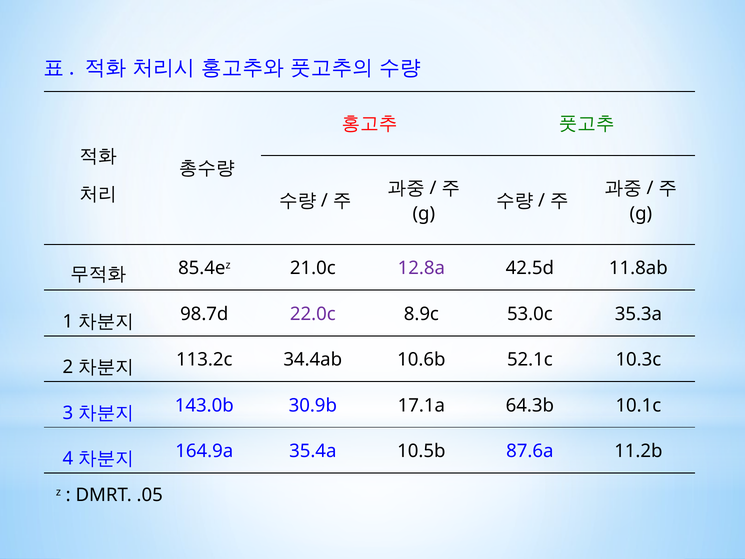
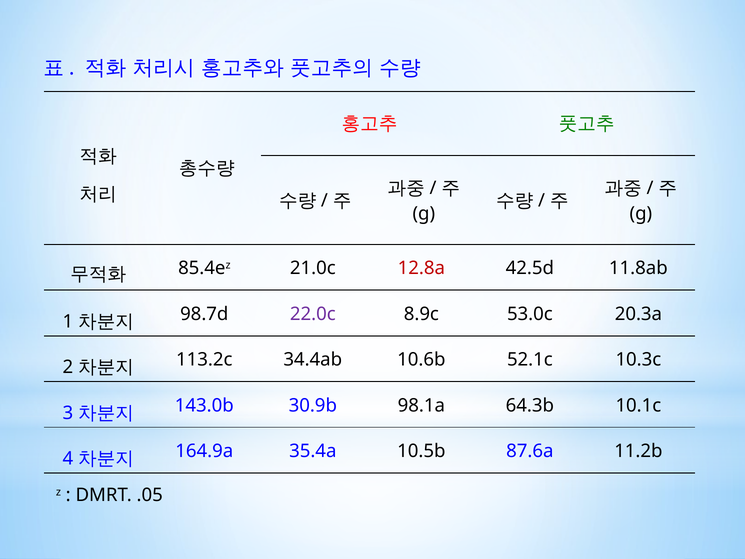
12.8a colour: purple -> red
35.3a: 35.3a -> 20.3a
17.1a: 17.1a -> 98.1a
